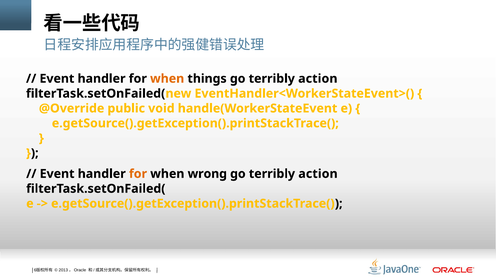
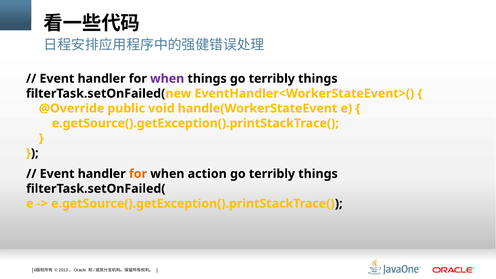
when at (167, 79) colour: orange -> purple
things go terribly action: action -> things
wrong: wrong -> action
action at (318, 174): action -> things
